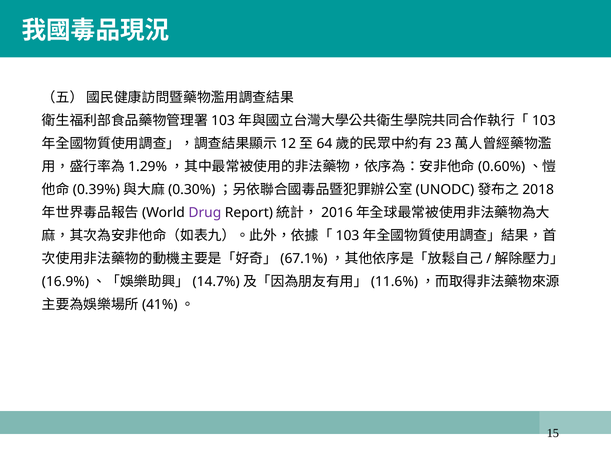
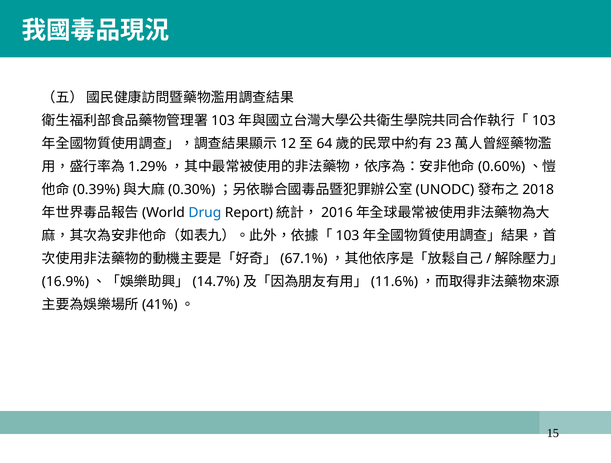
Drug colour: purple -> blue
